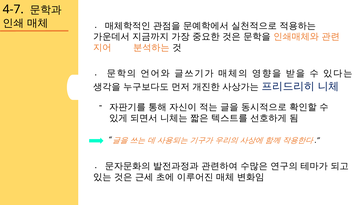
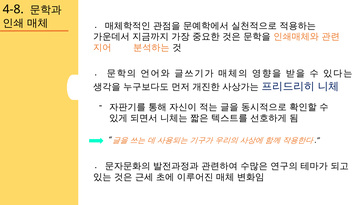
4-7: 4-7 -> 4-8
